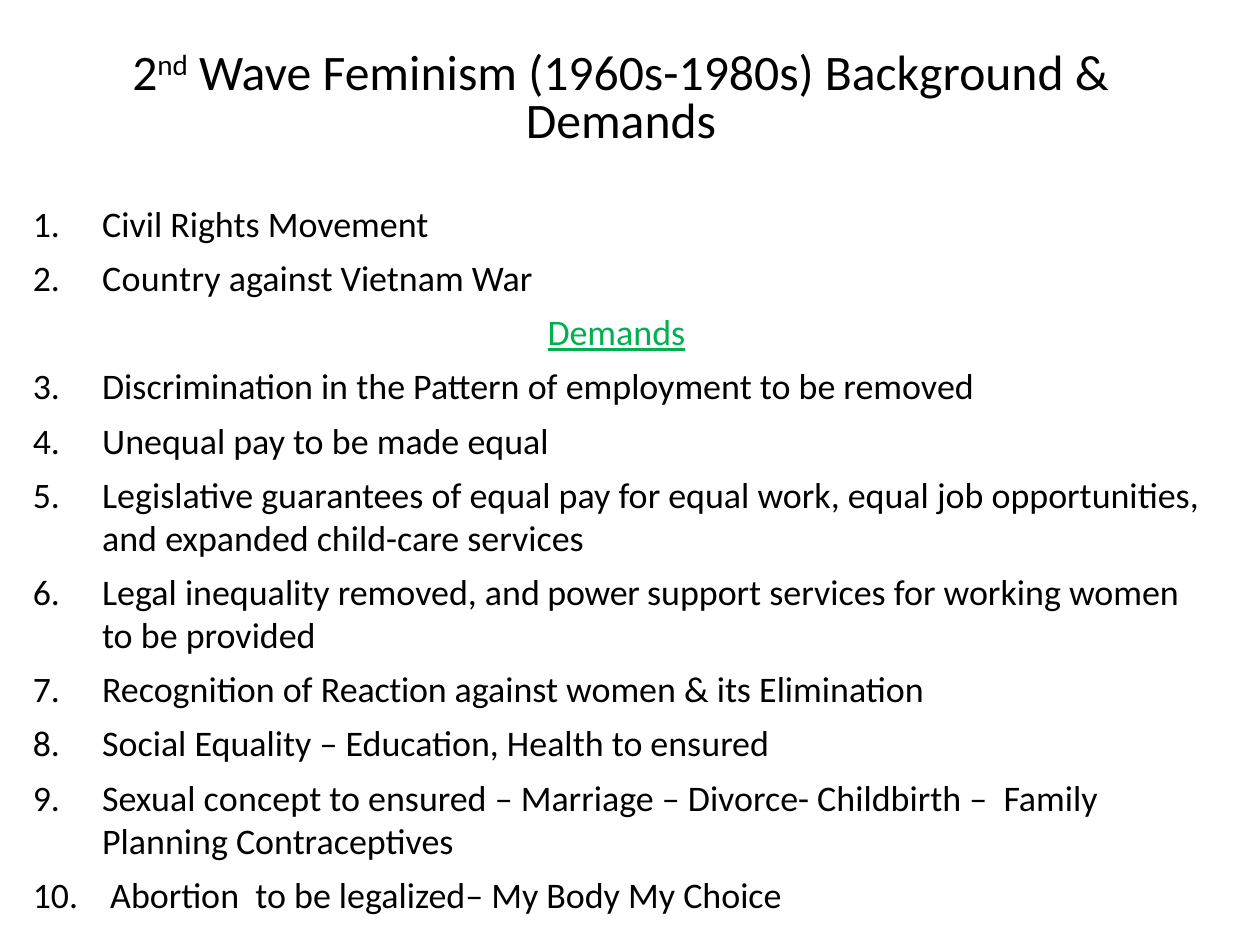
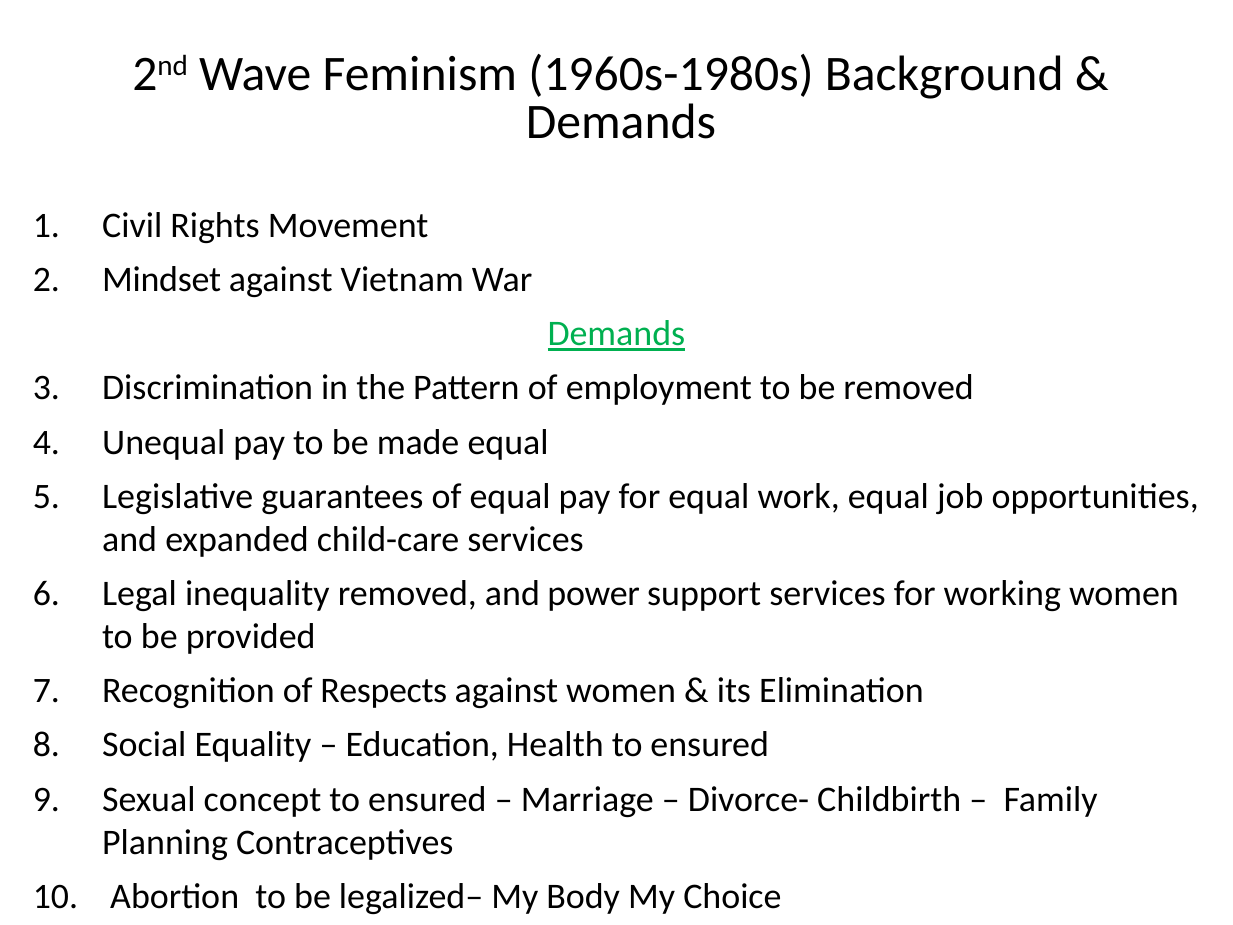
Country: Country -> Mindset
Reaction: Reaction -> Respects
